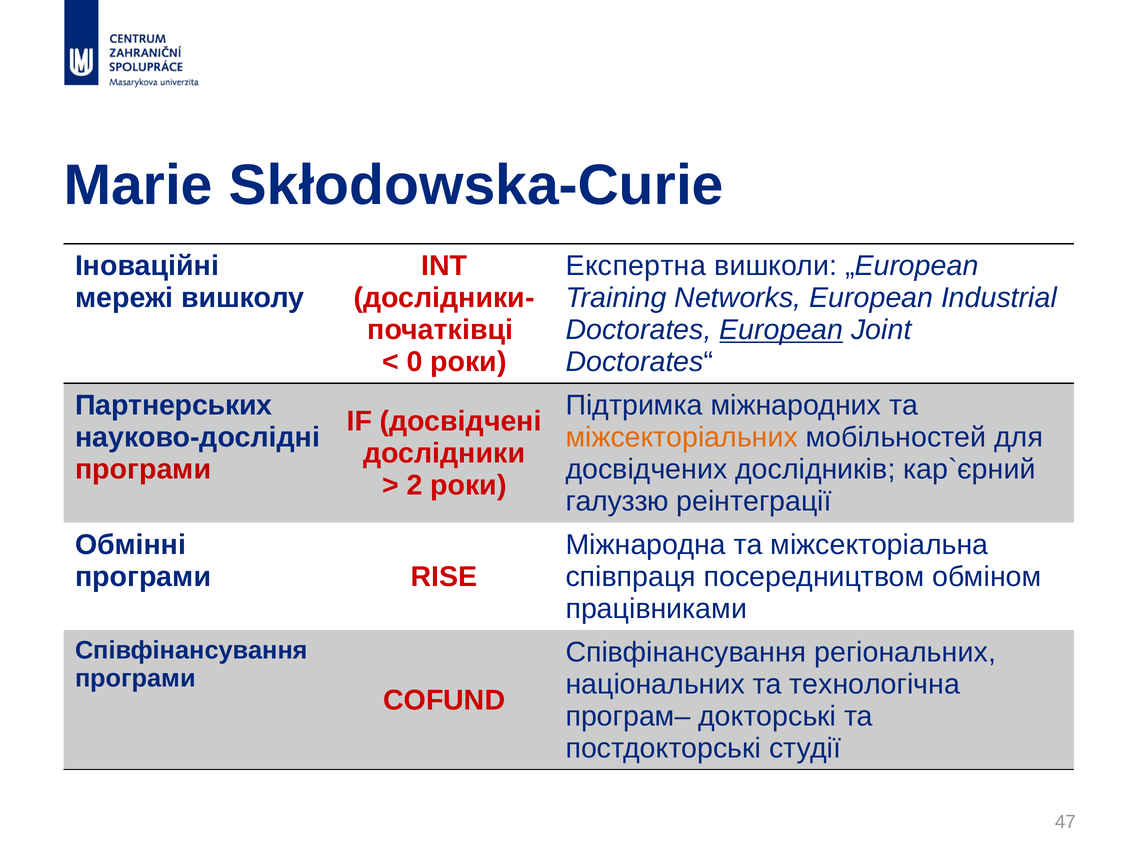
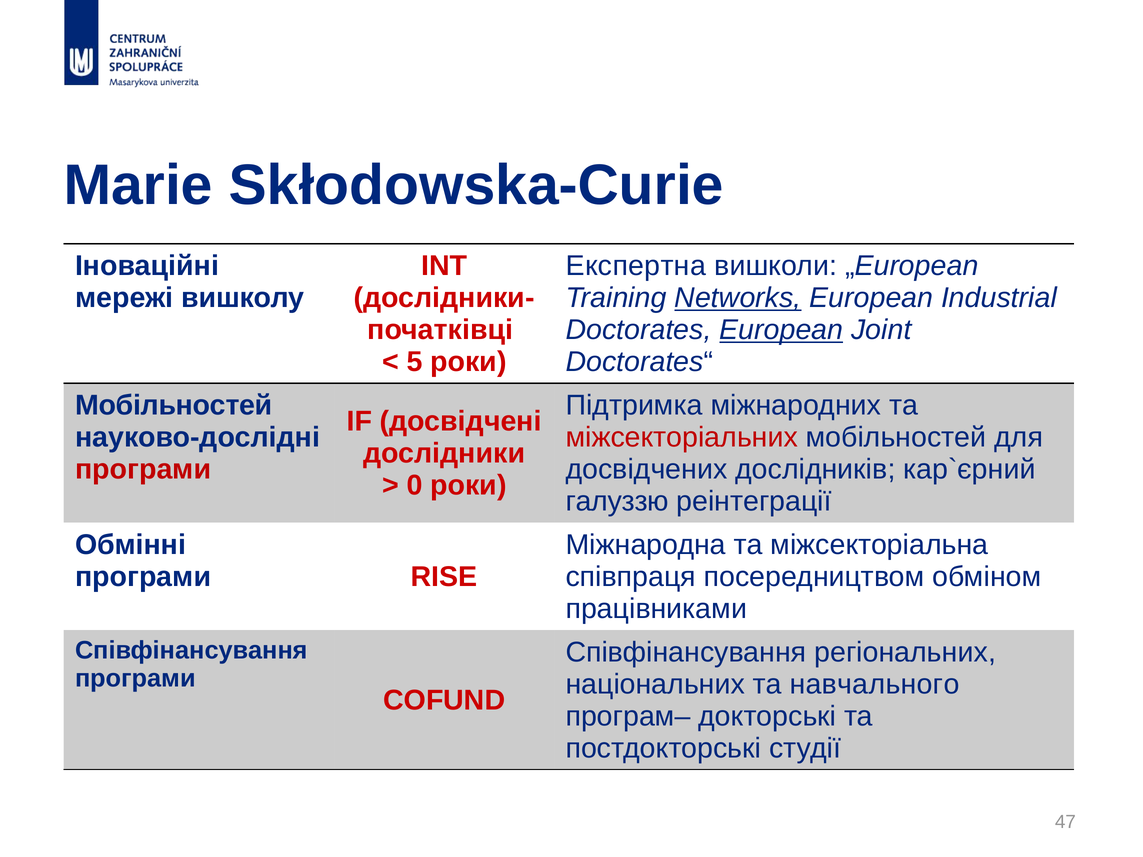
Networks underline: none -> present
0: 0 -> 5
Партнерських at (174, 406): Партнерських -> Мобільностей
міжсекторіальних colour: orange -> red
2: 2 -> 0
технологічна: технологічна -> навчального
